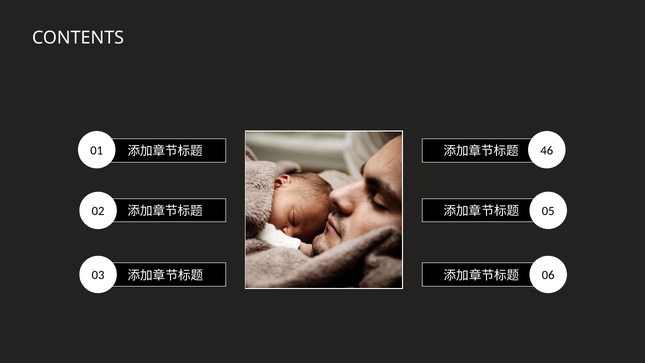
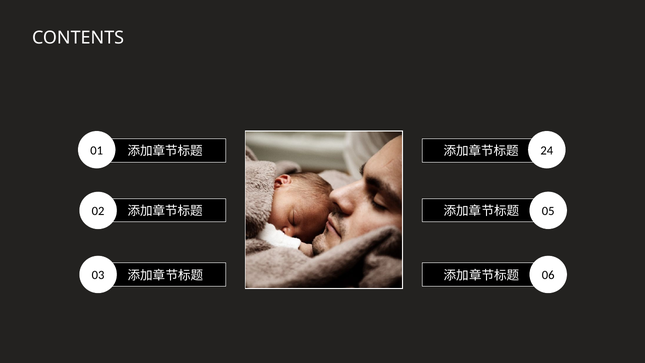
46: 46 -> 24
